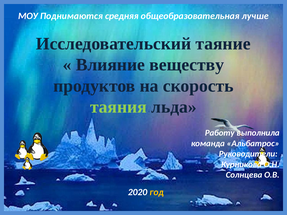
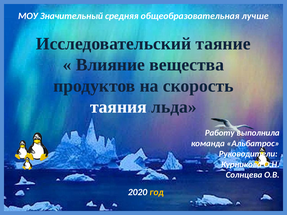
Поднимаются: Поднимаются -> Значительный
веществу: веществу -> вещества
таяния colour: light green -> white
